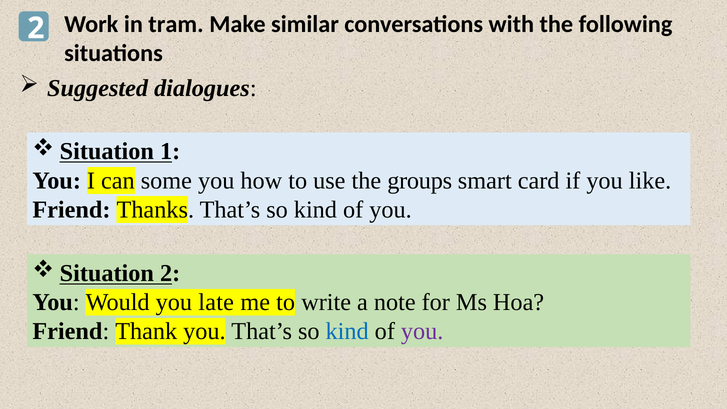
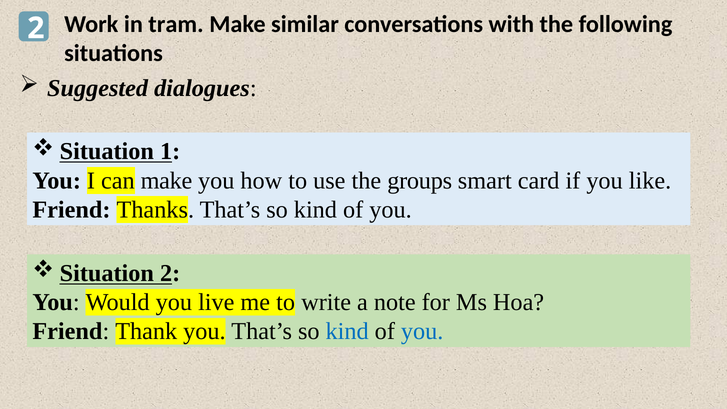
can some: some -> make
late: late -> live
you at (422, 331) colour: purple -> blue
